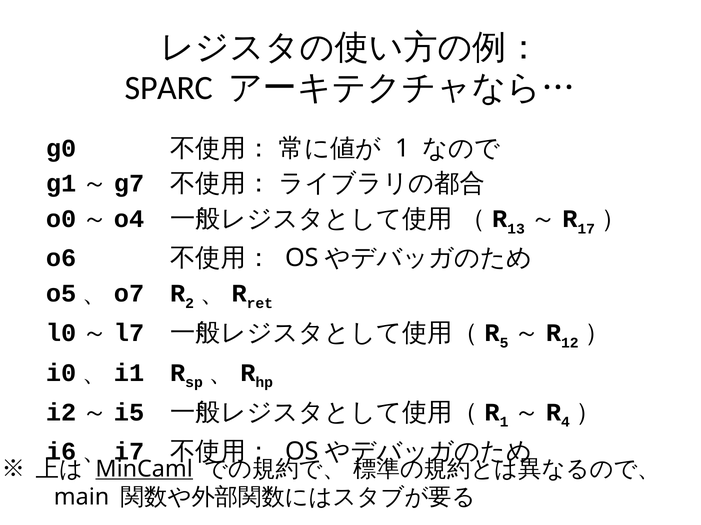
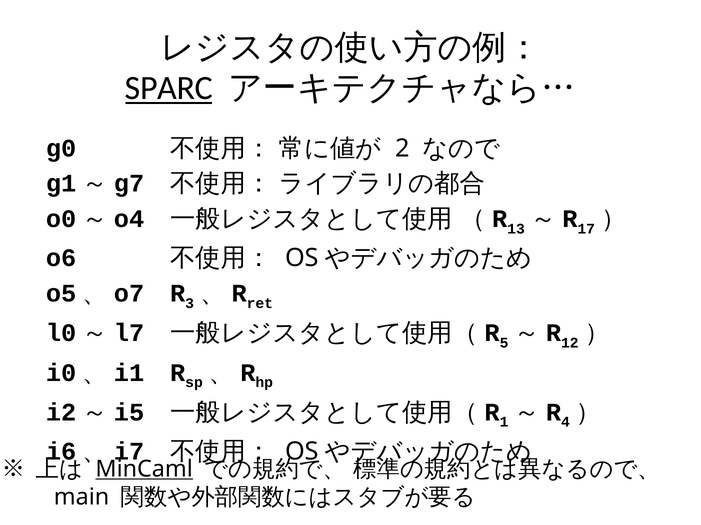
SPARC underline: none -> present
1 at (403, 149): 1 -> 2
2: 2 -> 3
